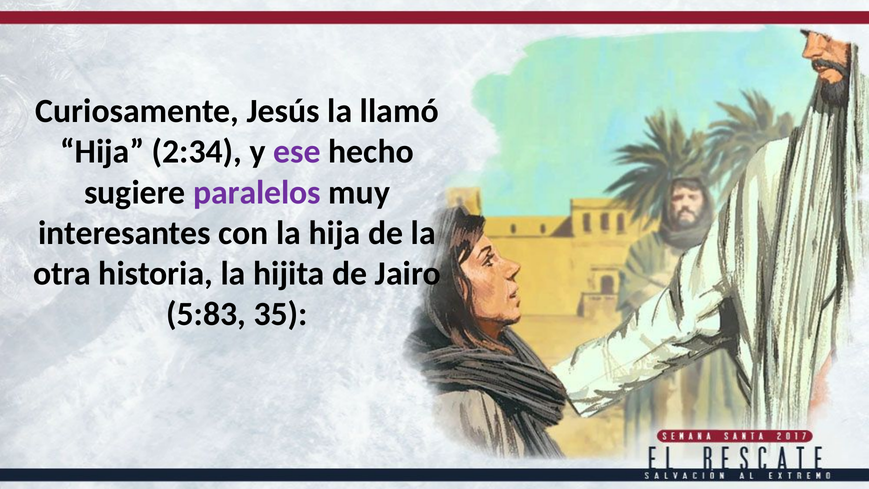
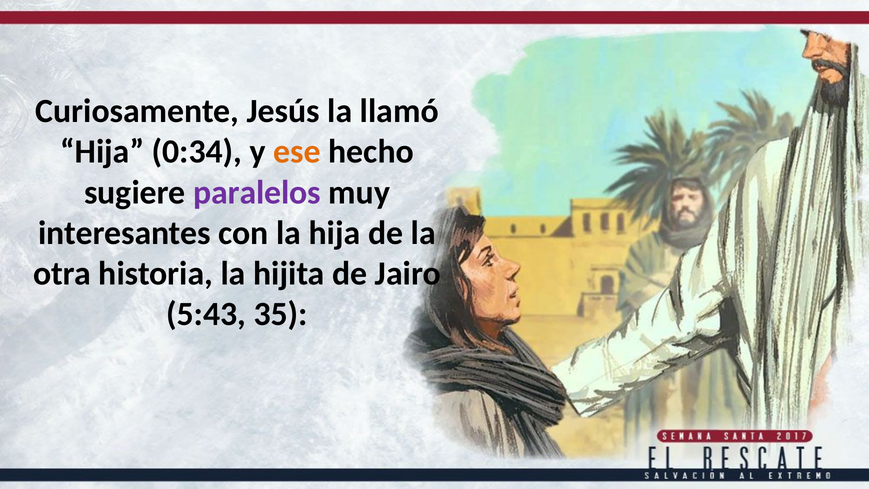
2:34: 2:34 -> 0:34
ese colour: purple -> orange
5:83: 5:83 -> 5:43
